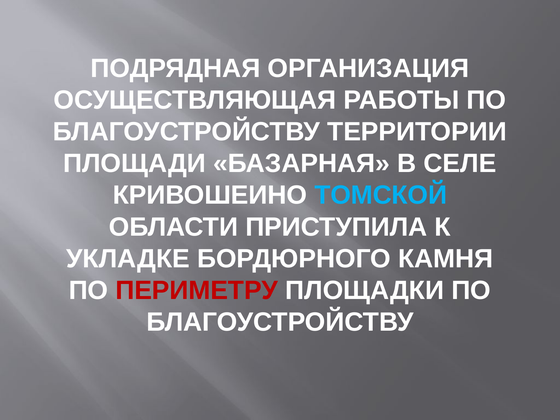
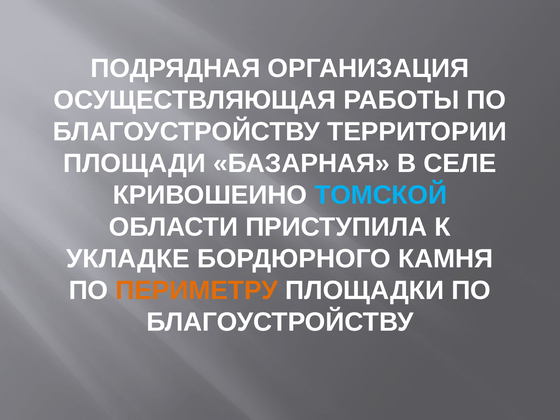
ПЕРИМЕТРУ colour: red -> orange
